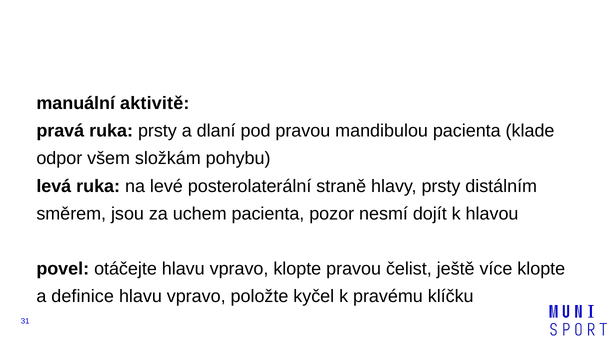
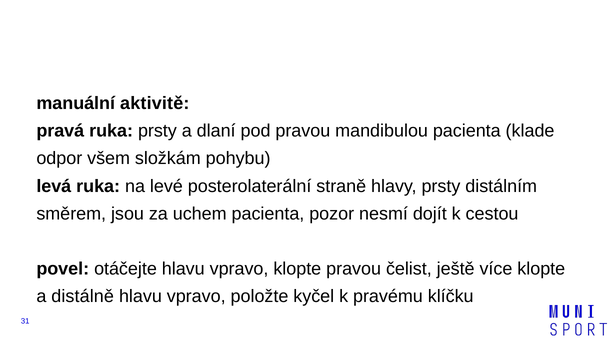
hlavou: hlavou -> cestou
definice: definice -> distálně
